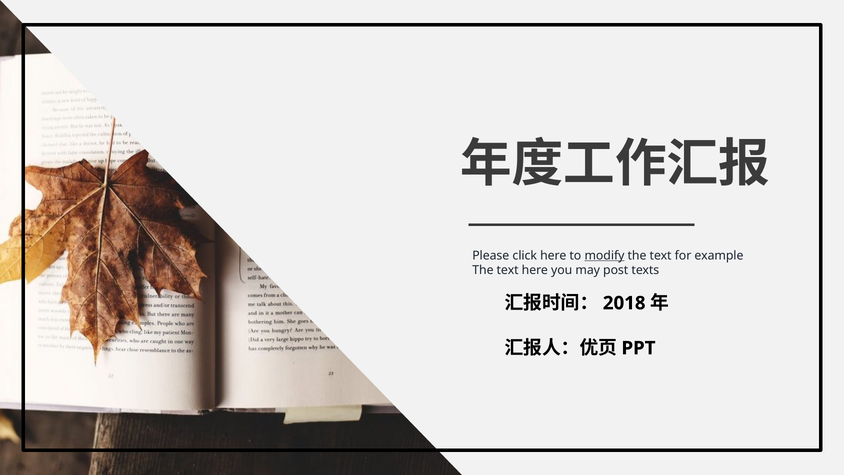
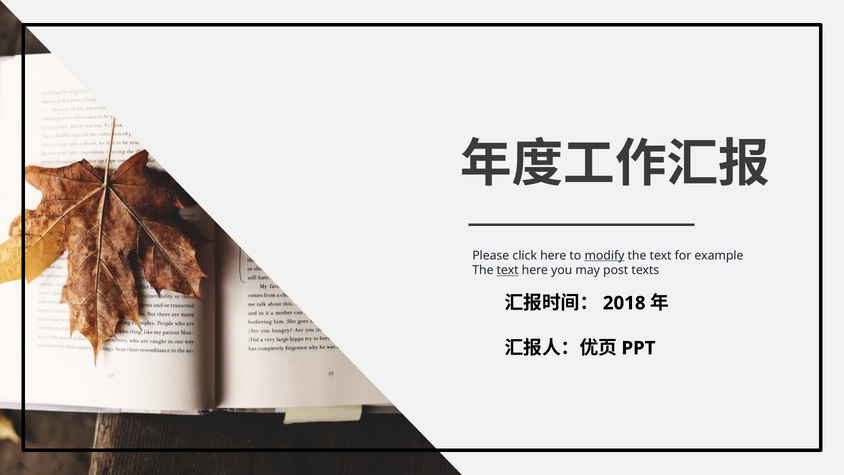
text at (508, 270) underline: none -> present
